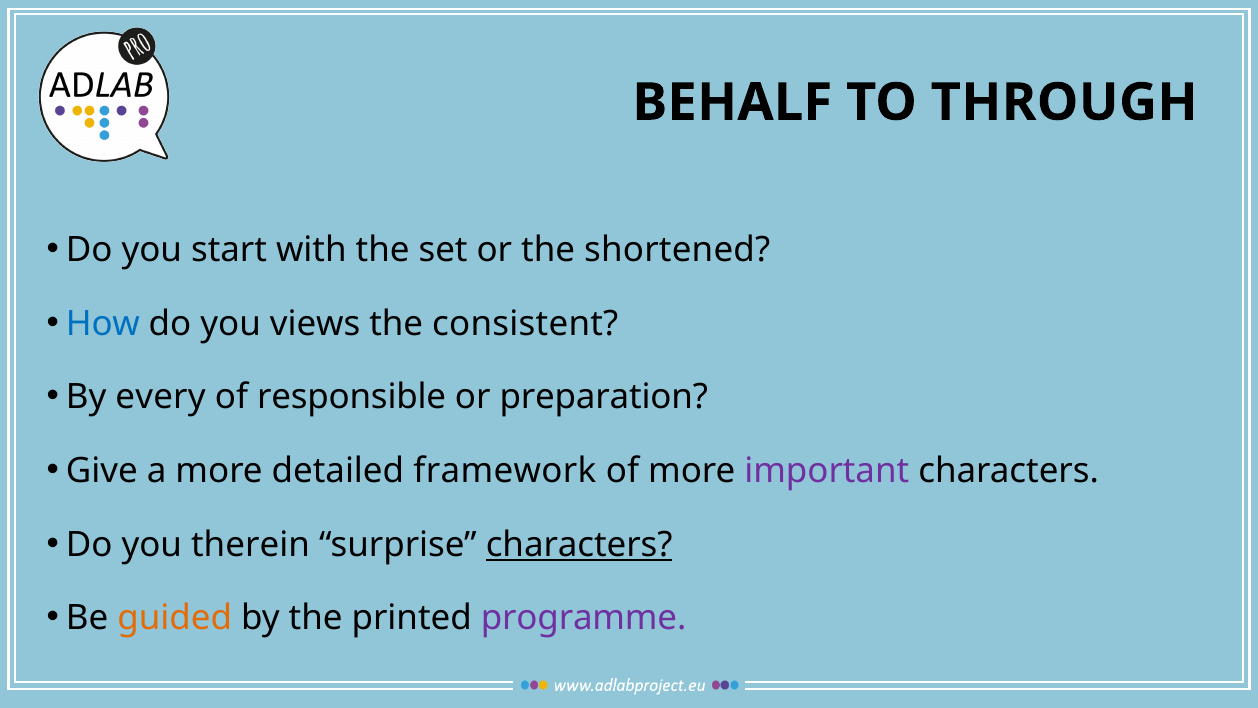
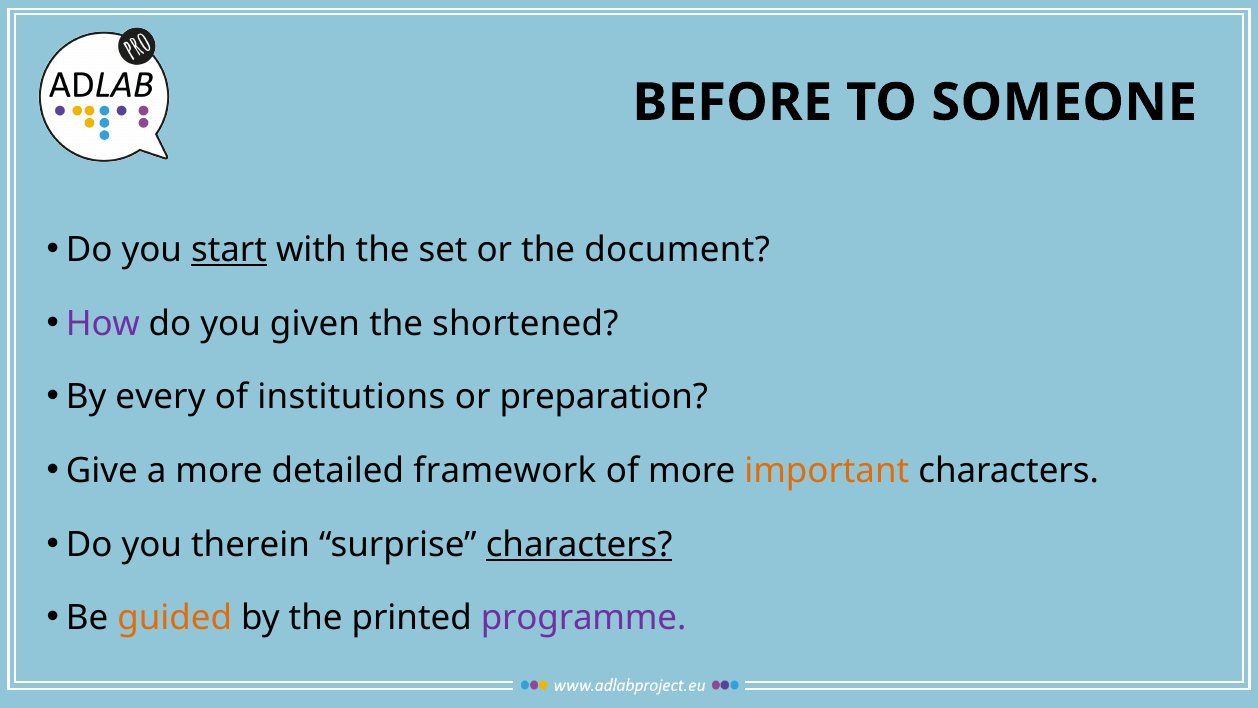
BEHALF: BEHALF -> BEFORE
THROUGH: THROUGH -> SOMEONE
start underline: none -> present
shortened: shortened -> document
How colour: blue -> purple
views: views -> given
consistent: consistent -> shortened
responsible: responsible -> institutions
important colour: purple -> orange
